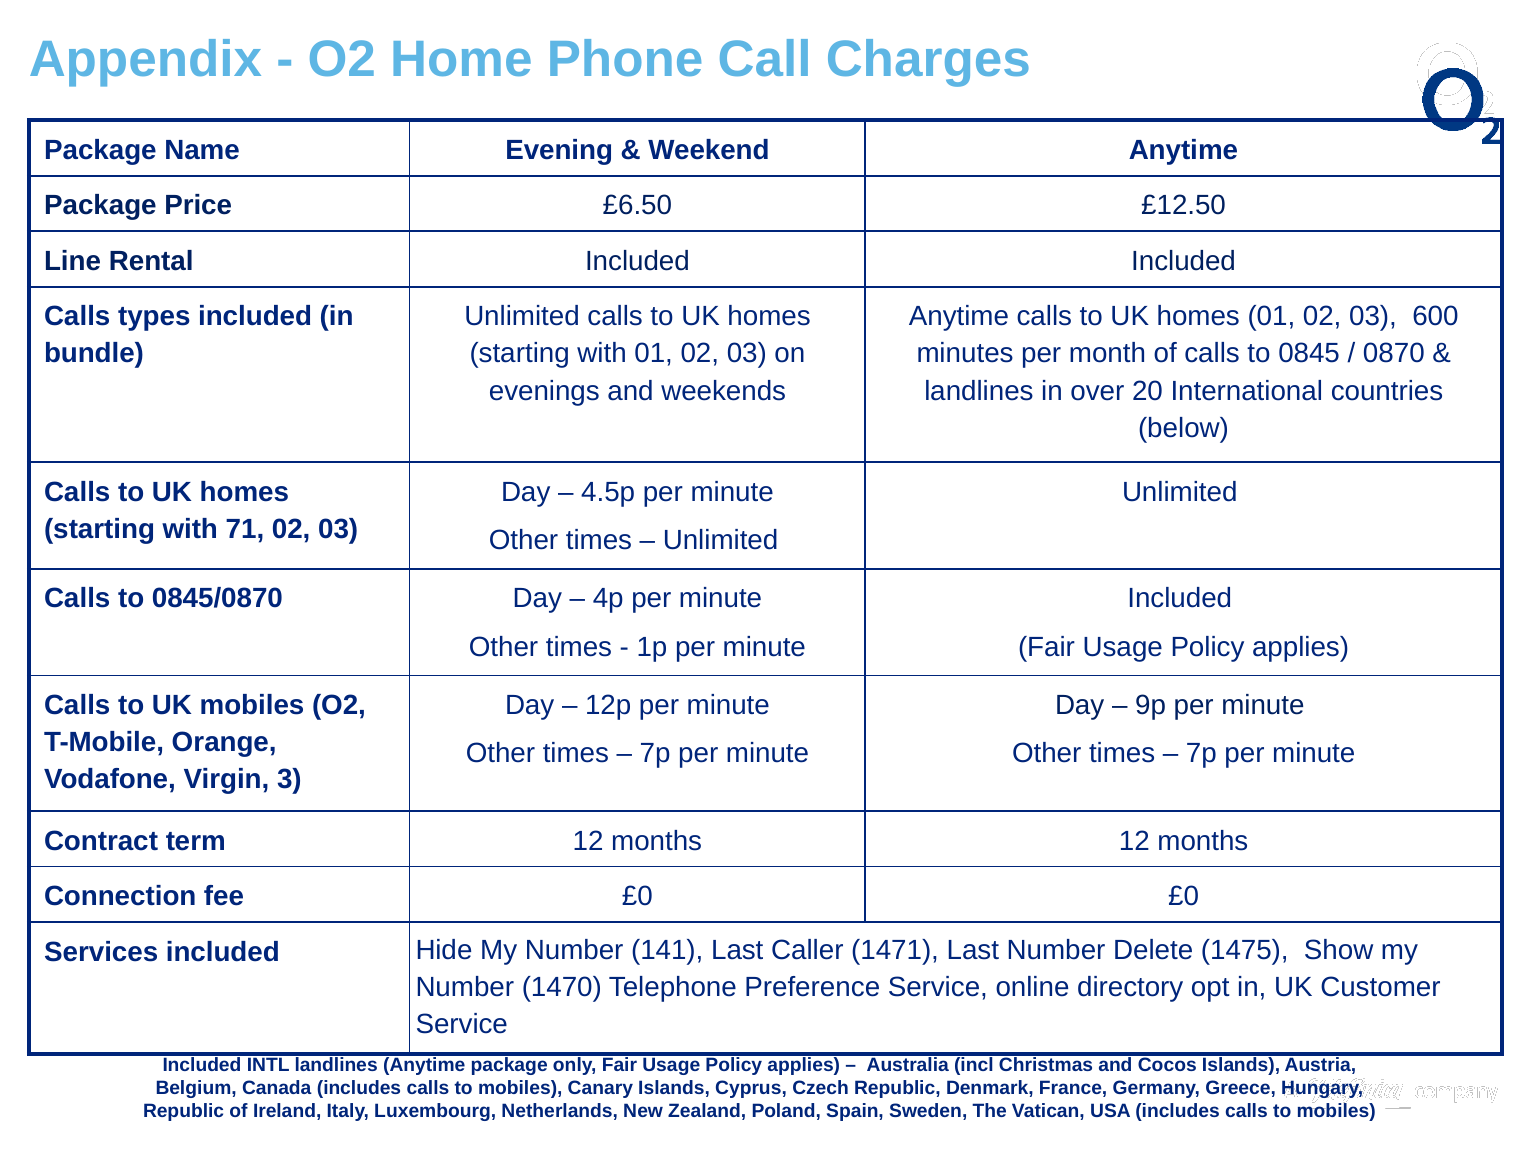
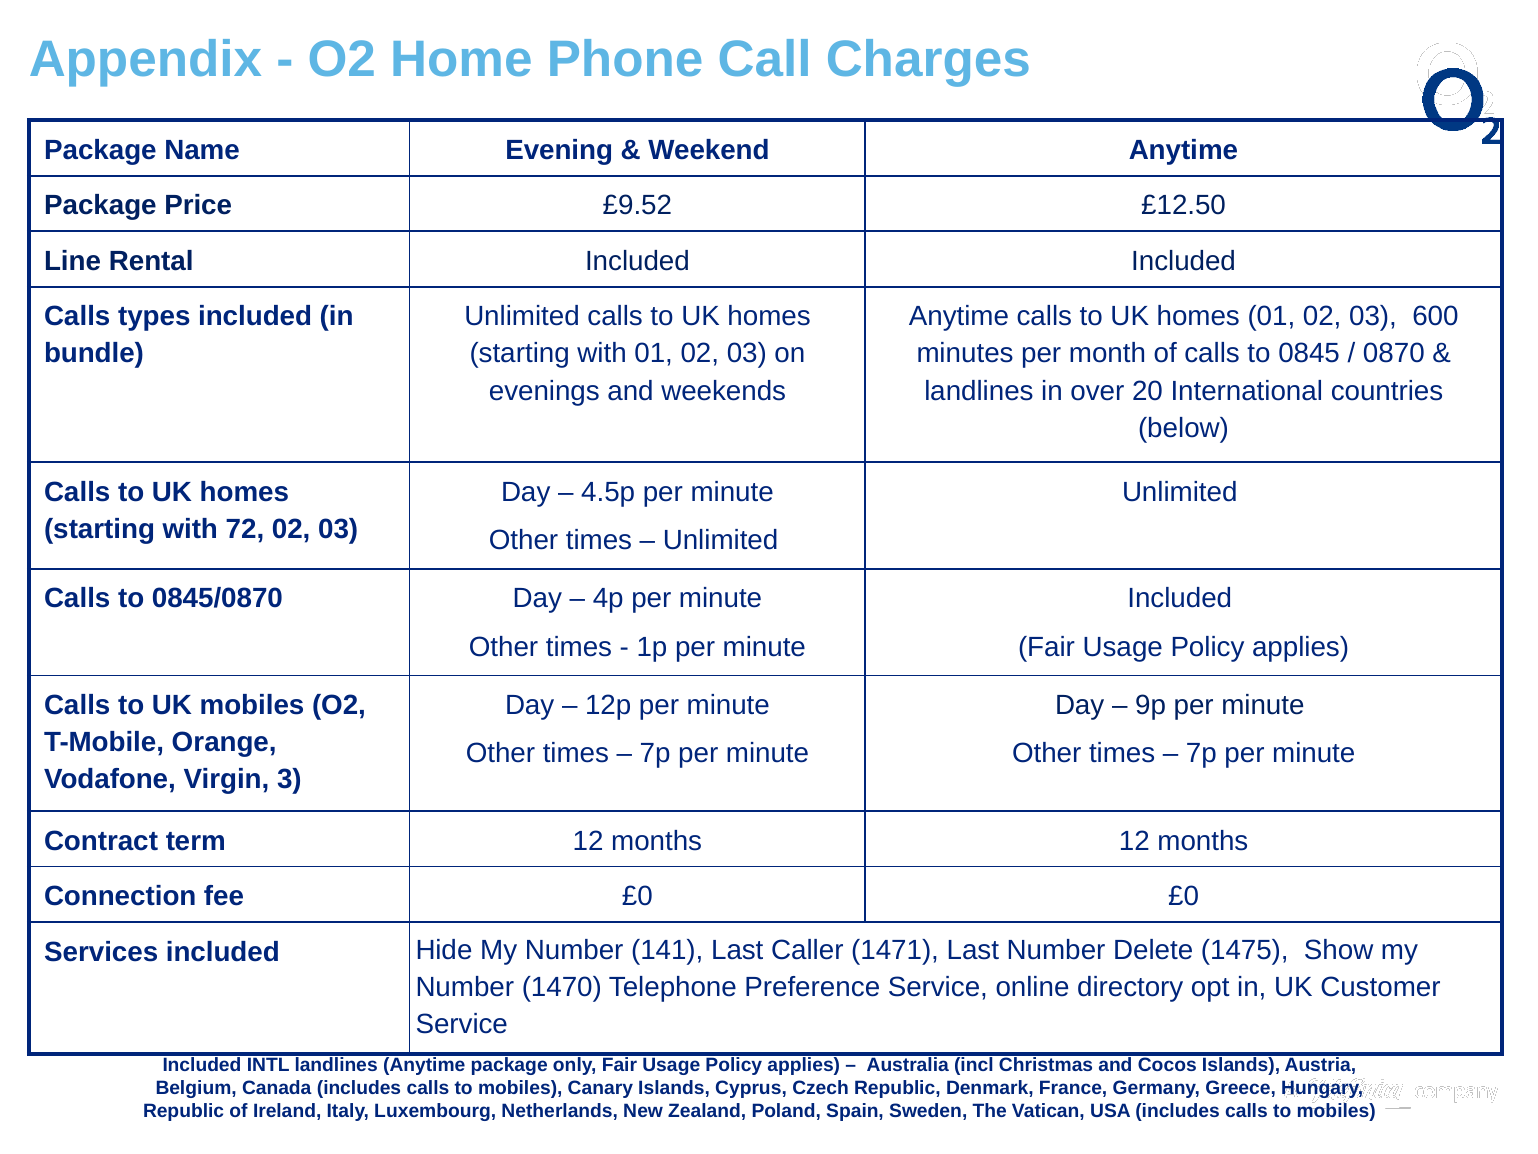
£6.50: £6.50 -> £9.52
71: 71 -> 72
